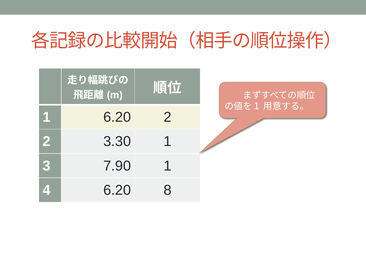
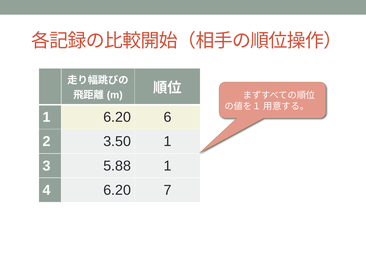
6.20 2: 2 -> 6
3.30: 3.30 -> 3.50
7.90: 7.90 -> 5.88
8: 8 -> 7
